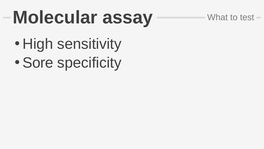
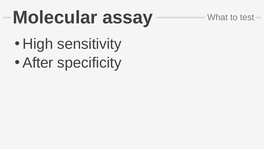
Sore: Sore -> After
